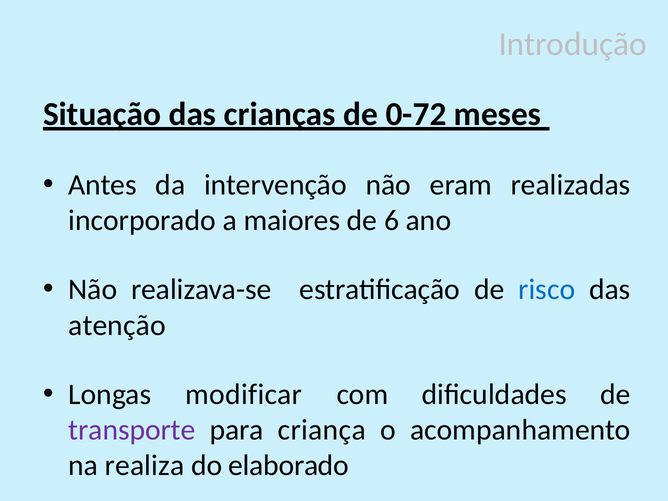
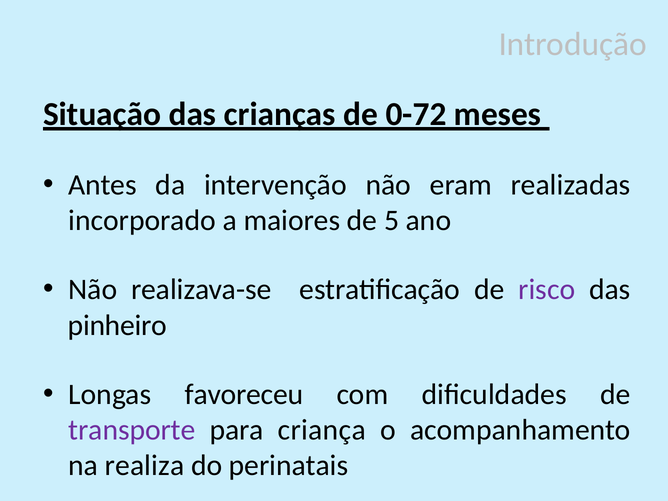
6: 6 -> 5
risco colour: blue -> purple
atenção: atenção -> pinheiro
modificar: modificar -> favoreceu
elaborado: elaborado -> perinatais
